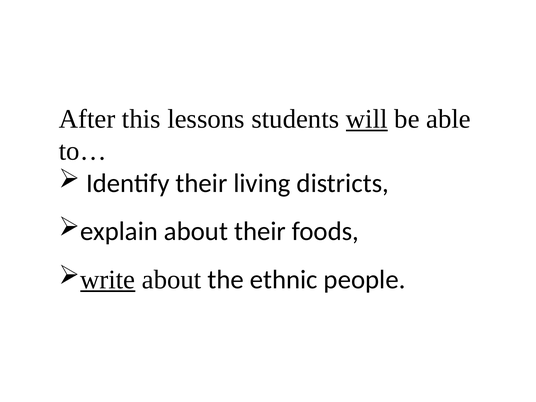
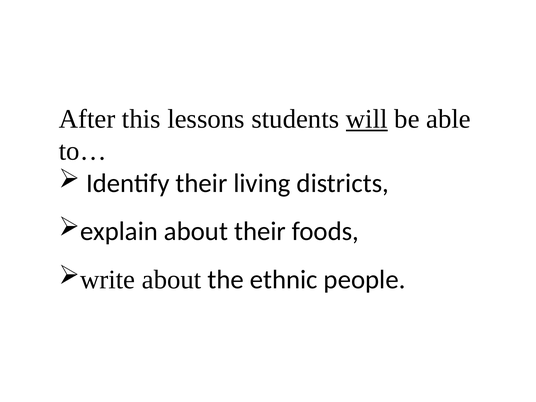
write underline: present -> none
